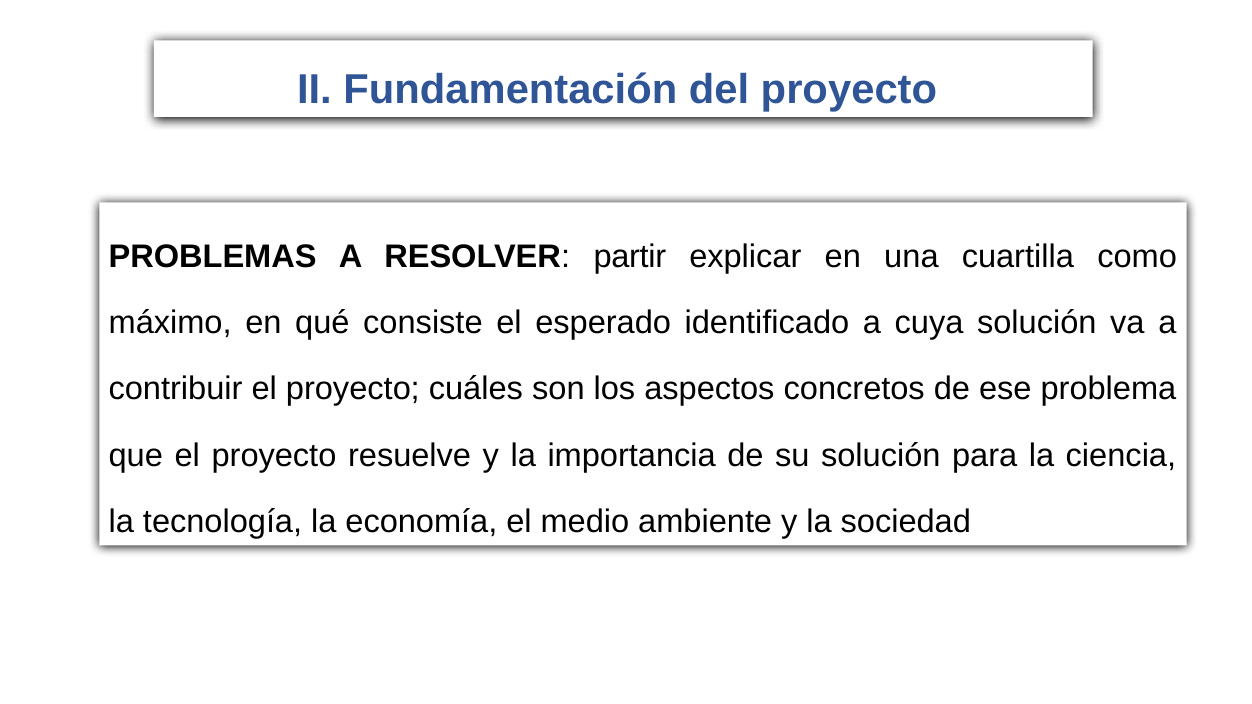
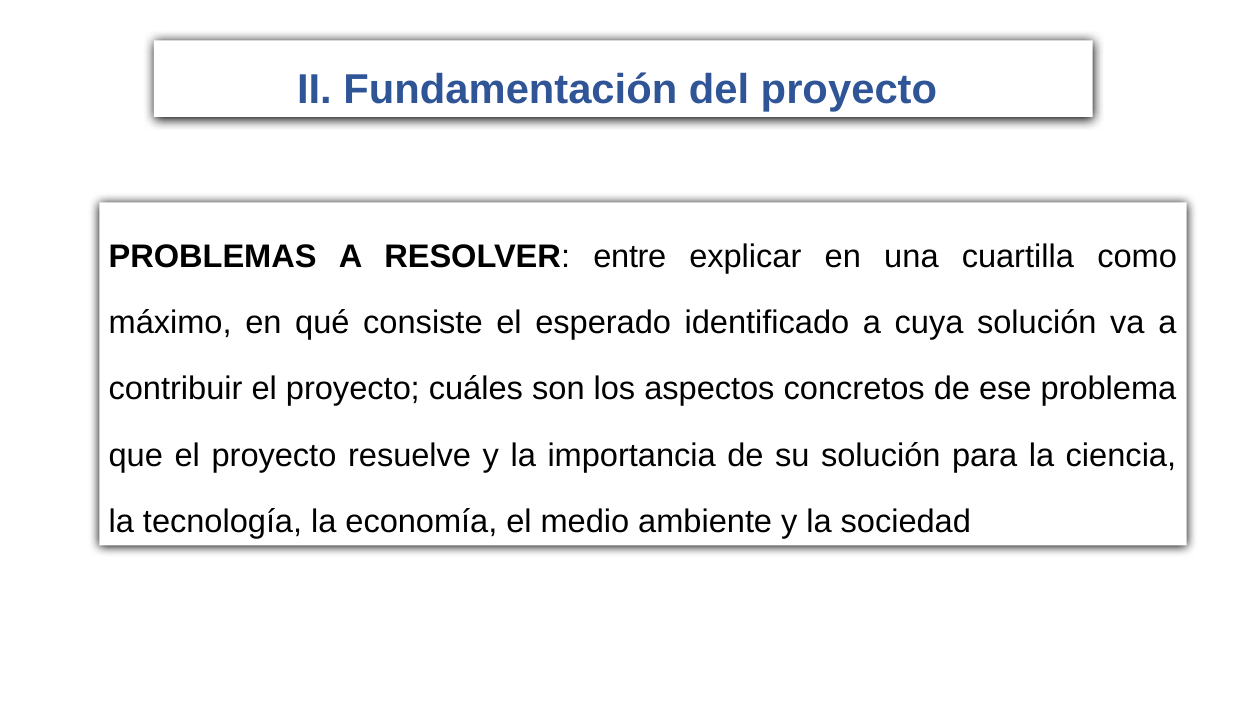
partir: partir -> entre
